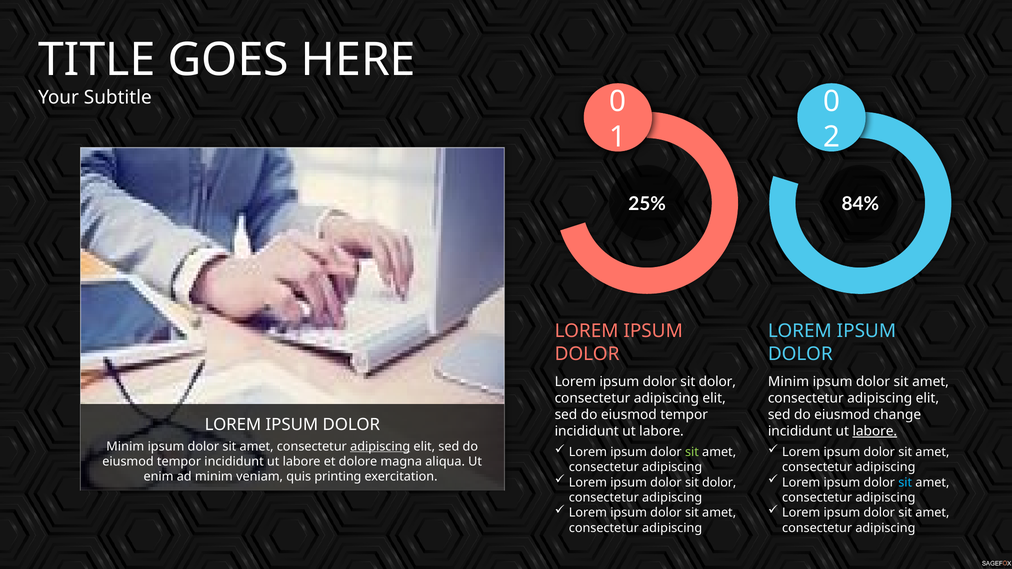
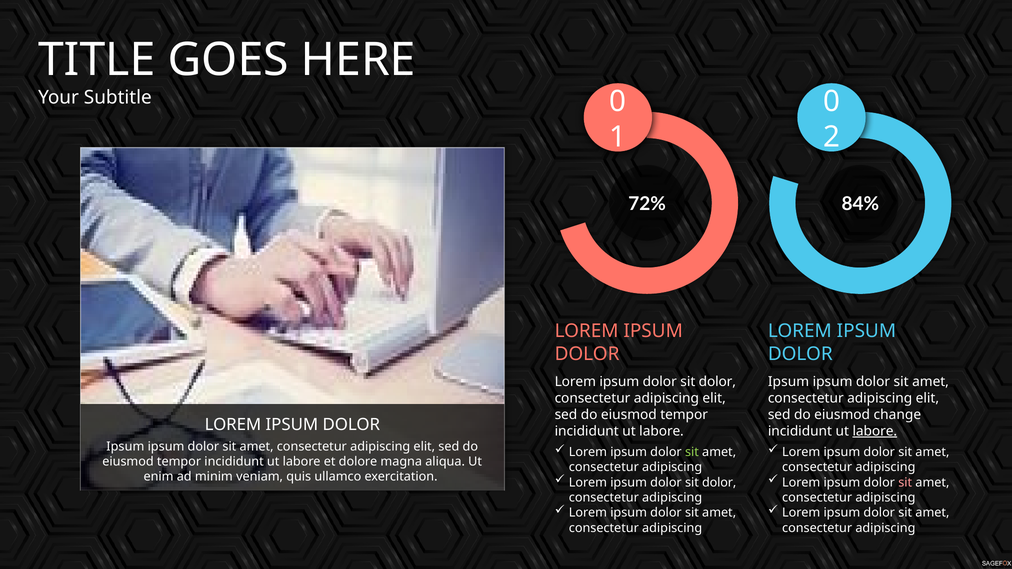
25%: 25% -> 72%
Minim at (789, 382): Minim -> Ipsum
Minim at (125, 447): Minim -> Ipsum
adipiscing at (380, 447) underline: present -> none
printing: printing -> ullamco
sit at (905, 483) colour: light blue -> pink
